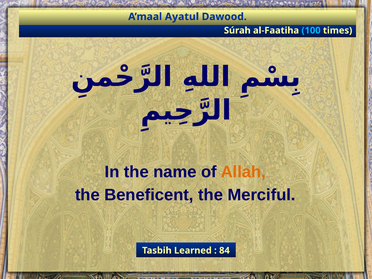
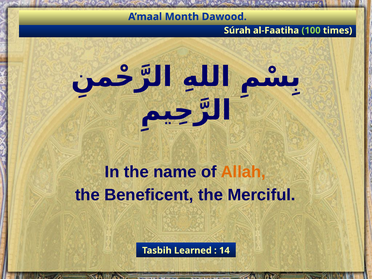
Ayatul: Ayatul -> Month
100 colour: light blue -> light green
84: 84 -> 14
